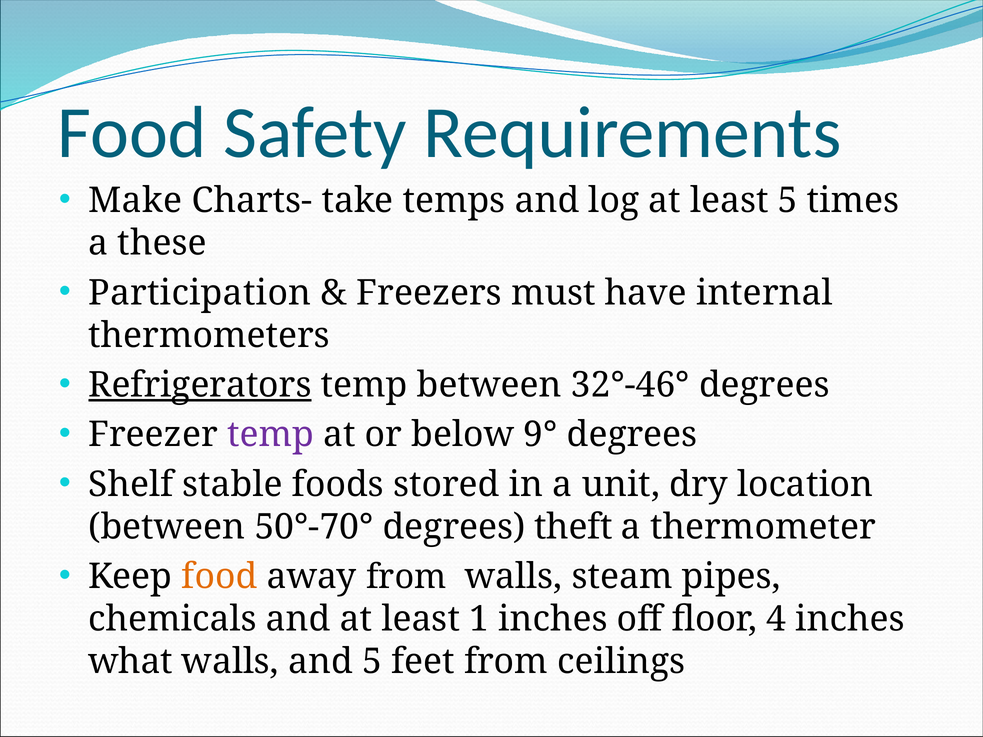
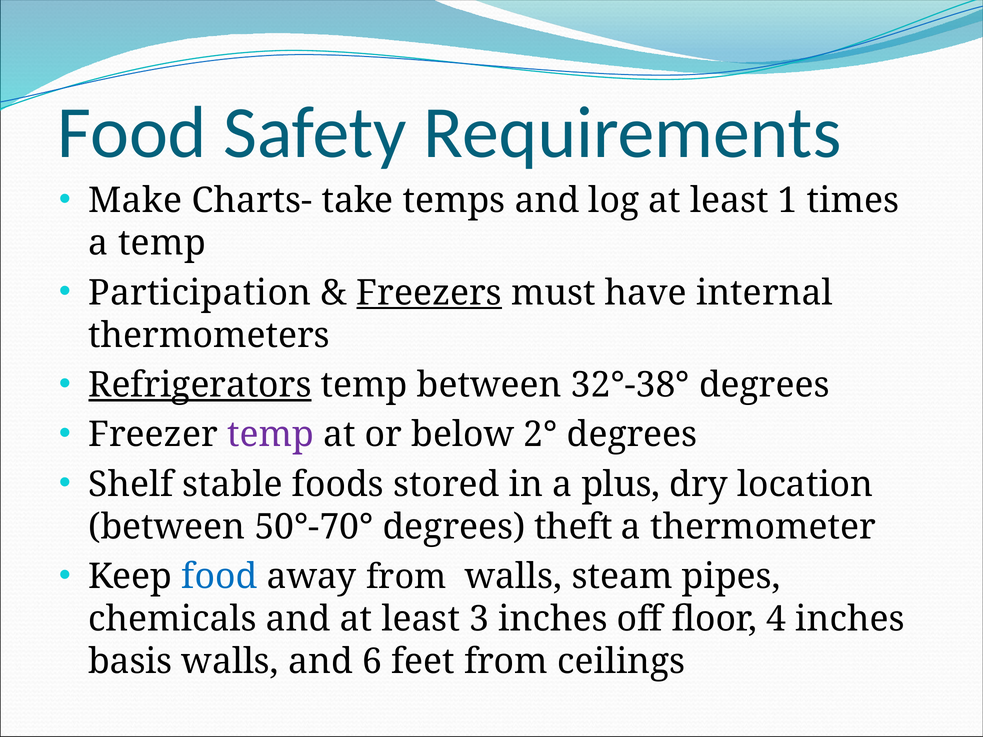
least 5: 5 -> 1
a these: these -> temp
Freezers underline: none -> present
32°-46°: 32°-46° -> 32°-38°
9°: 9° -> 2°
unit: unit -> plus
food at (219, 577) colour: orange -> blue
1: 1 -> 3
what: what -> basis
and 5: 5 -> 6
